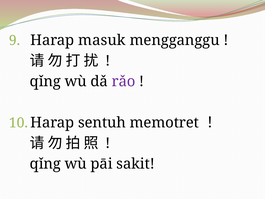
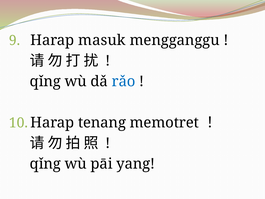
rǎo colour: purple -> blue
sentuh: sentuh -> tenang
sakit: sakit -> yang
